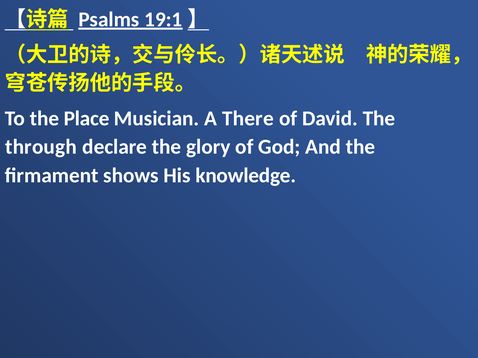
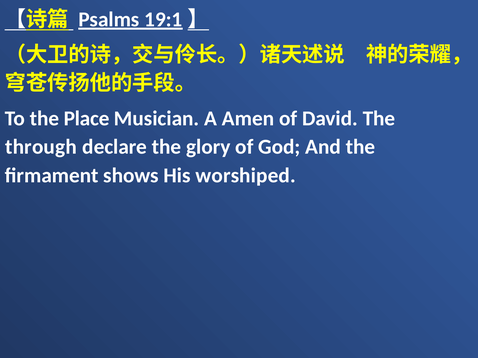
There: There -> Amen
knowledge: knowledge -> worshiped
